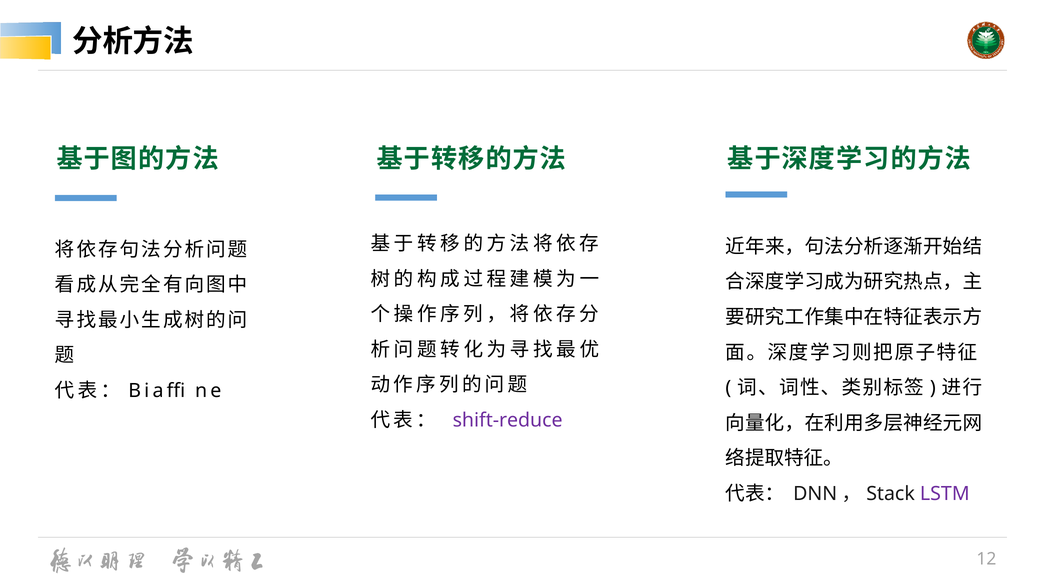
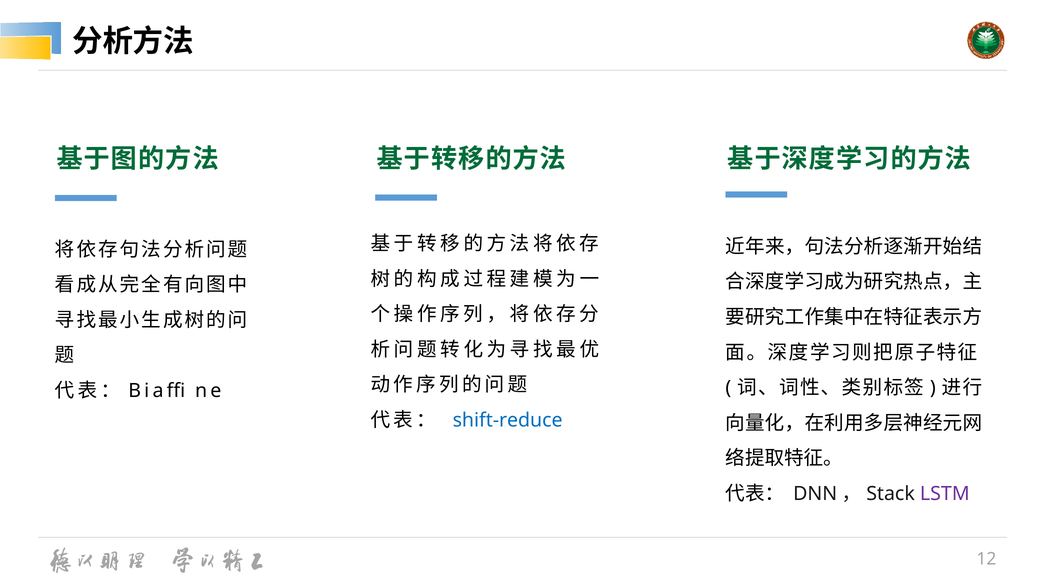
shift-reduce colour: purple -> blue
